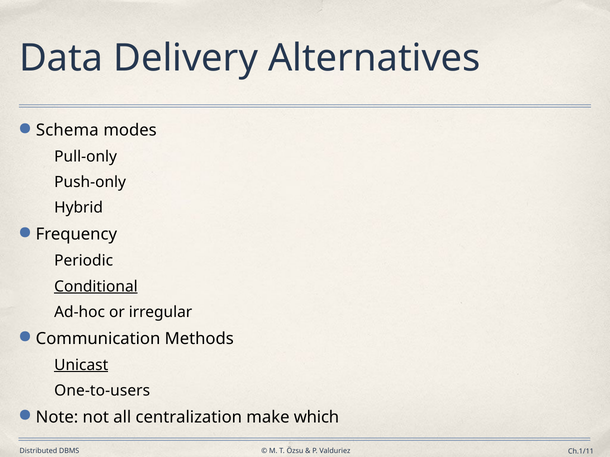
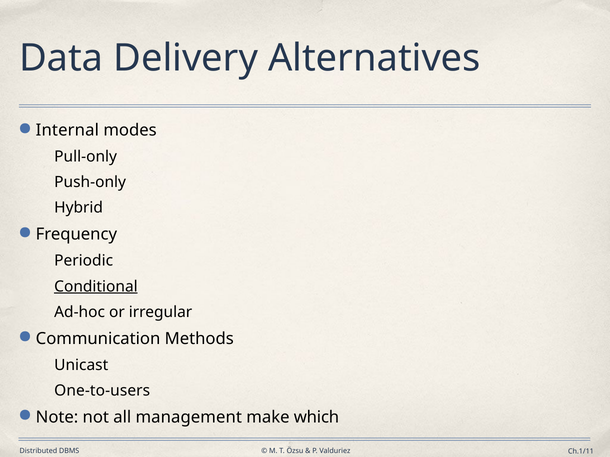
Schema: Schema -> Internal
Unicast underline: present -> none
centralization: centralization -> management
